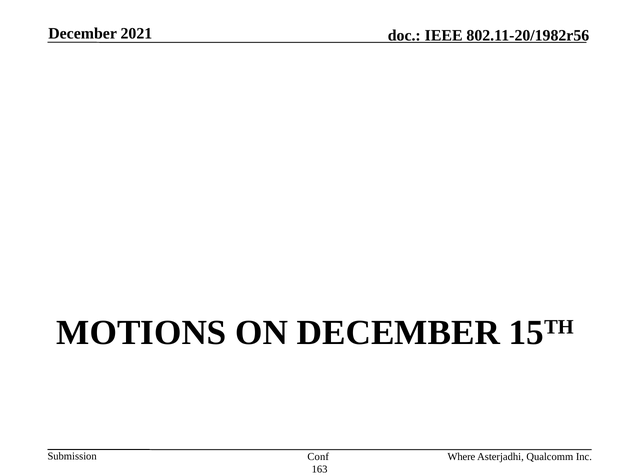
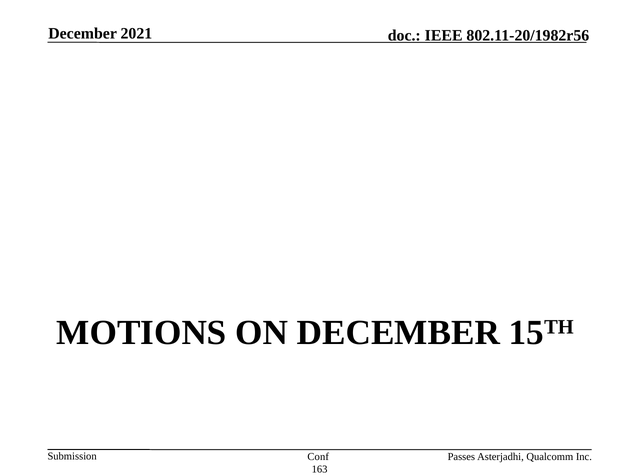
Where: Where -> Passes
